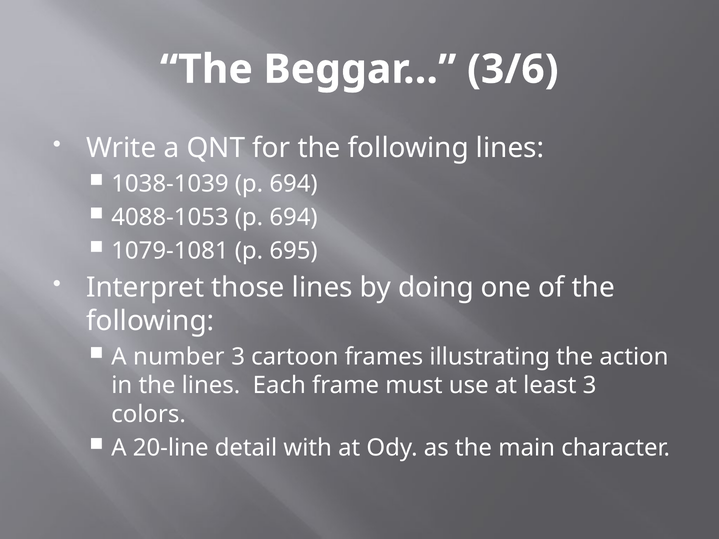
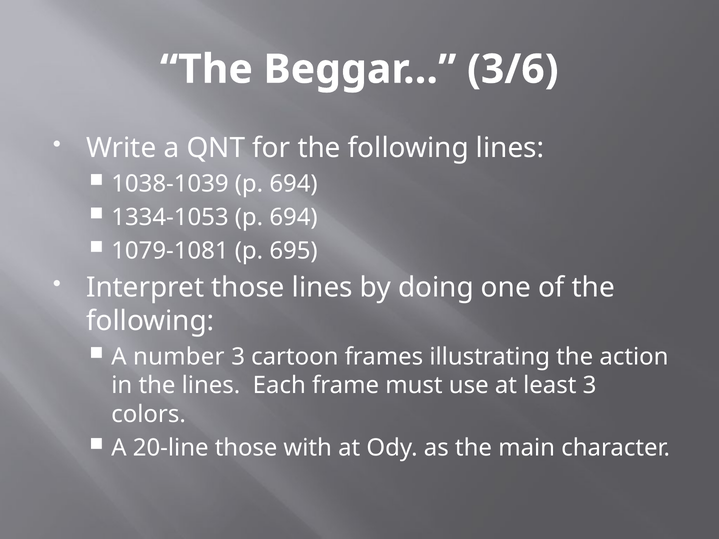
4088-1053: 4088-1053 -> 1334-1053
20-line detail: detail -> those
